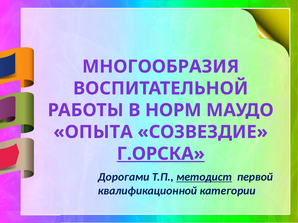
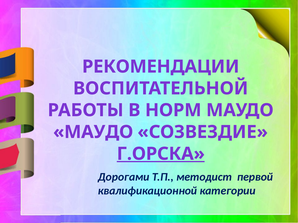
МНОГООБРАЗИЯ: МНОГООБРАЗИЯ -> РЕКОМЕНДАЦИИ
ОПЫТА at (93, 132): ОПЫТА -> МАУДО
методист underline: present -> none
